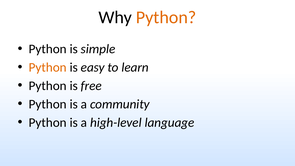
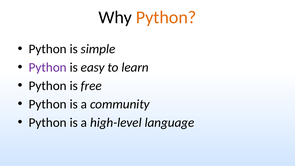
Python at (48, 67) colour: orange -> purple
